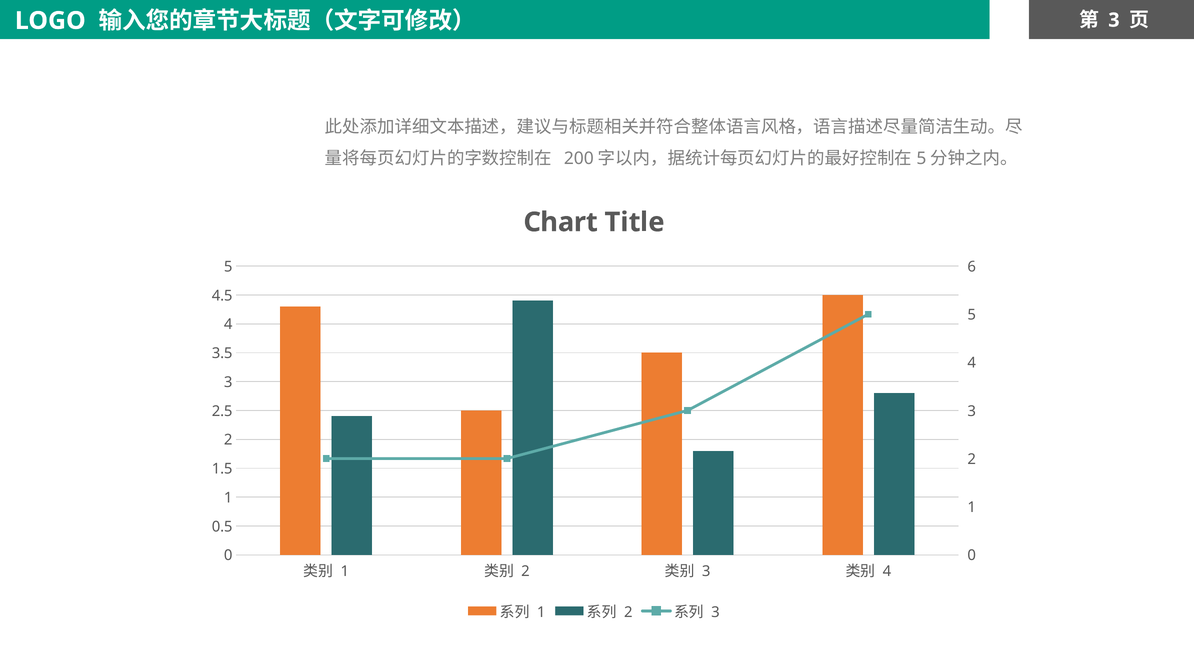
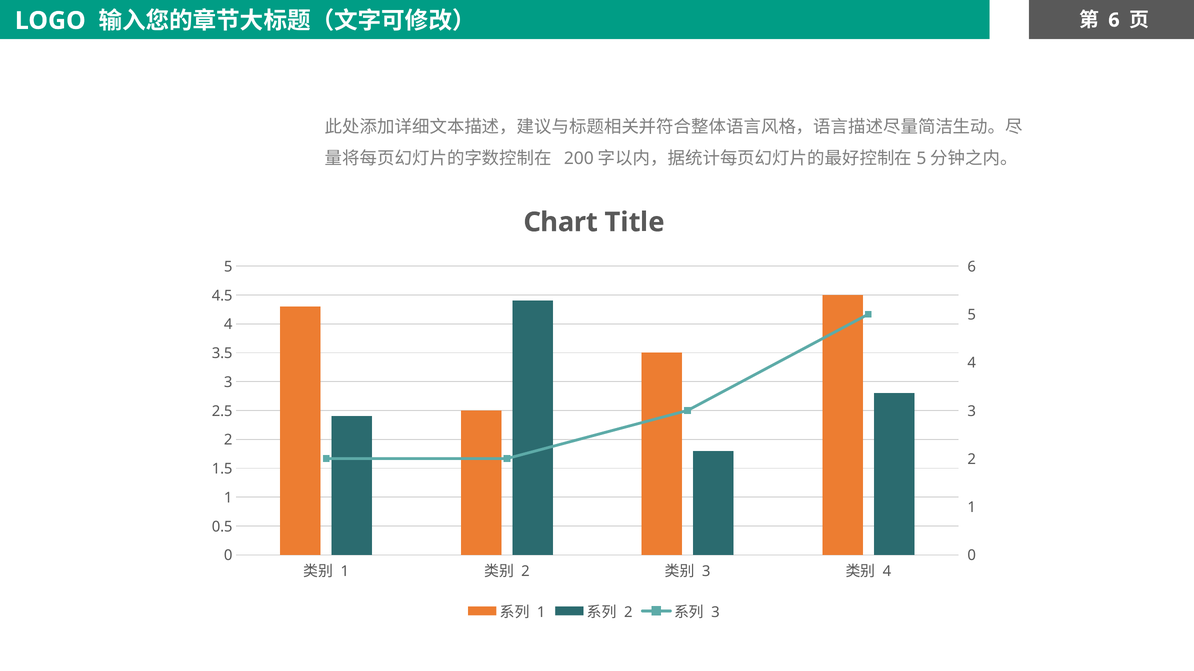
3 at (1114, 20): 3 -> 6
